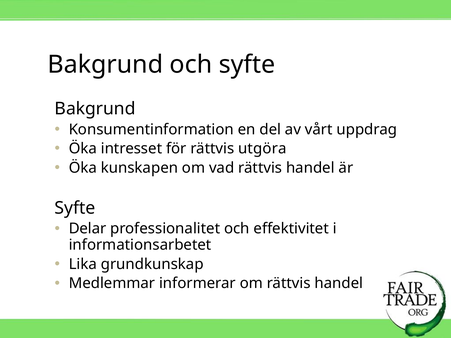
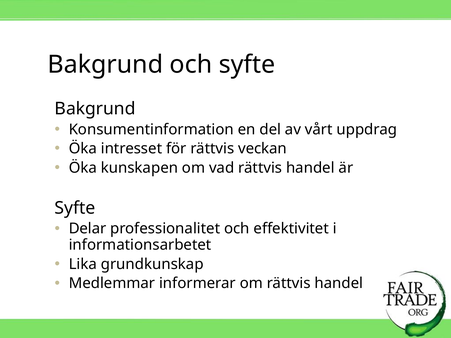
utgöra: utgöra -> veckan
